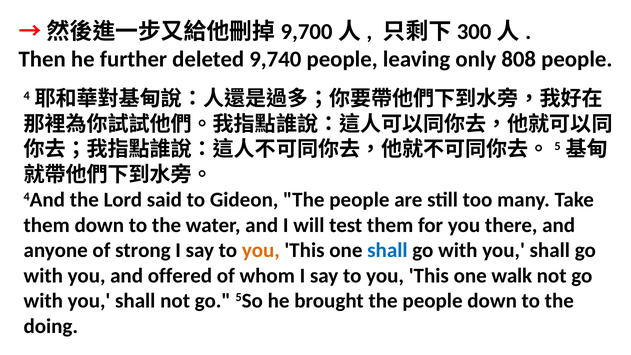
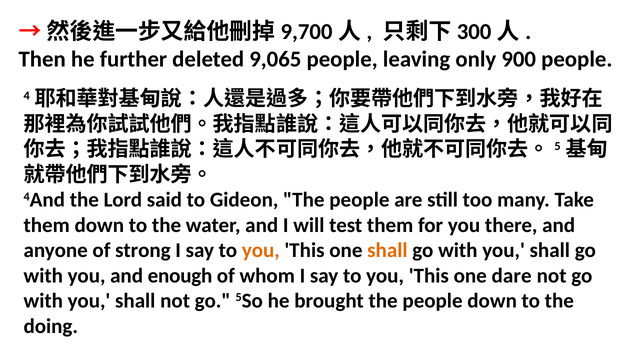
9,740: 9,740 -> 9,065
808: 808 -> 900
shall at (387, 250) colour: blue -> orange
offered: offered -> enough
walk: walk -> dare
